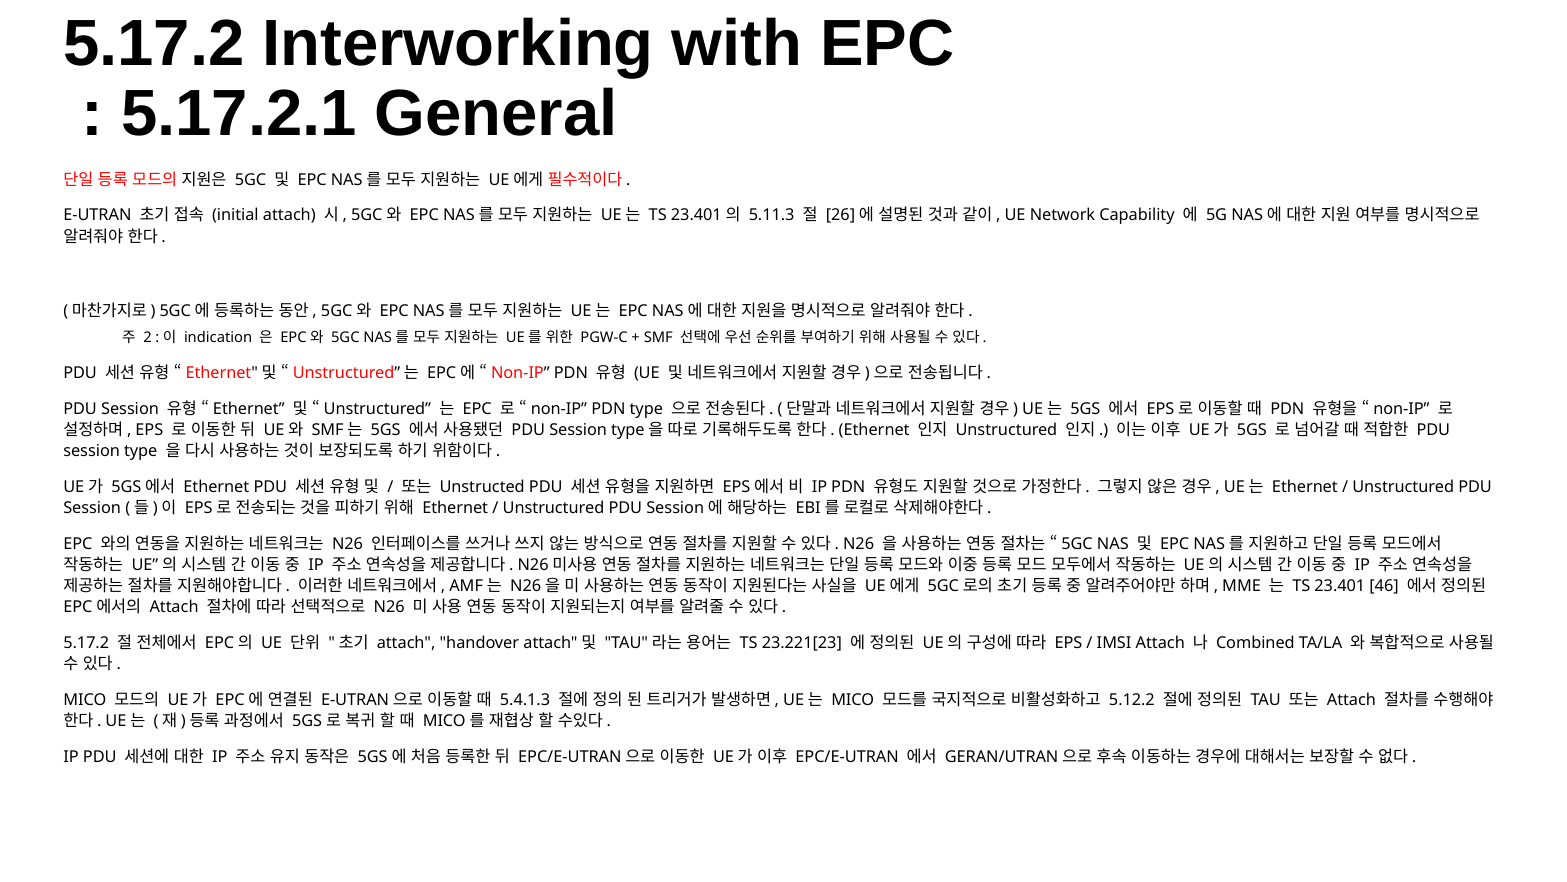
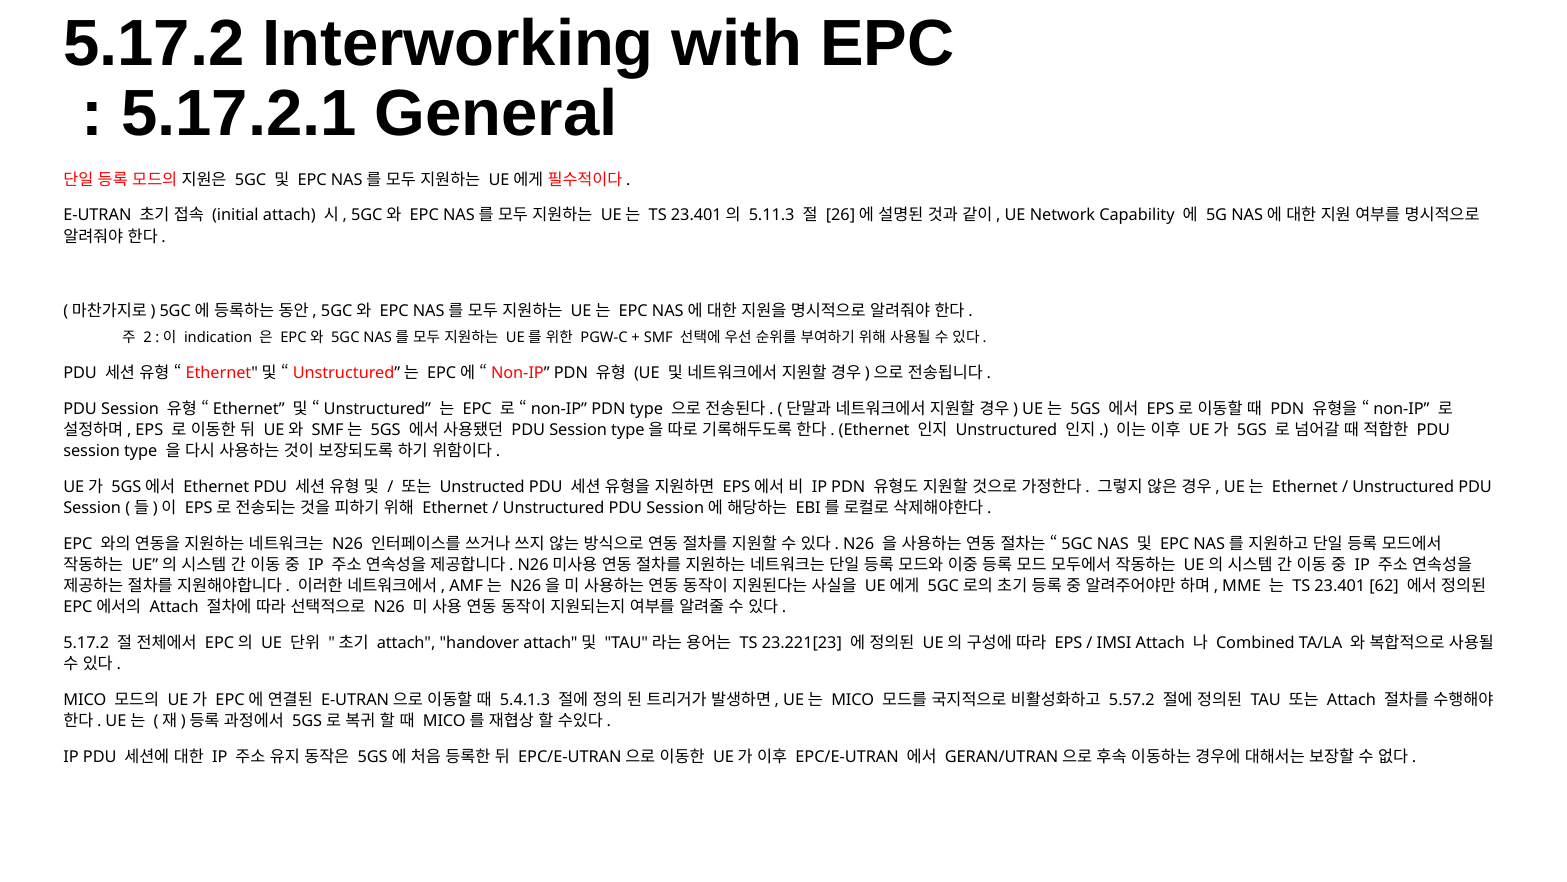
46: 46 -> 62
5.12.2: 5.12.2 -> 5.57.2
